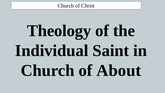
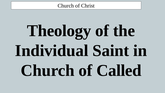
About: About -> Called
